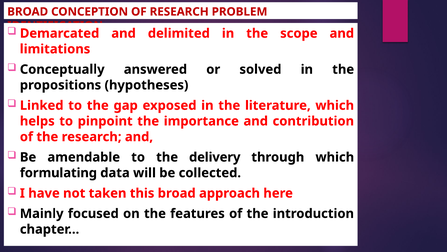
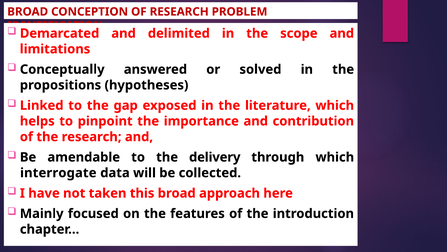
formulating: formulating -> interrogate
